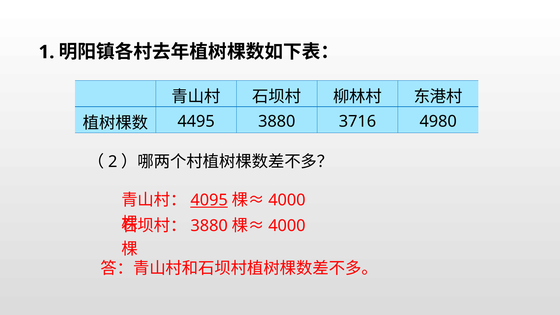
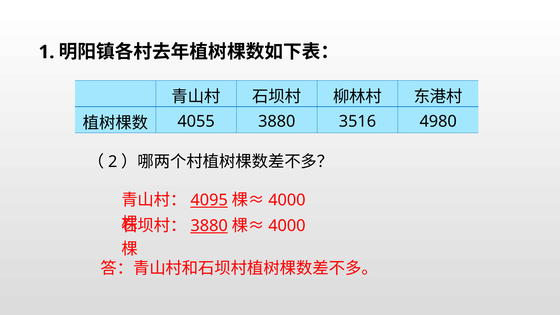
4495: 4495 -> 4055
3716: 3716 -> 3516
3880 at (209, 226) underline: none -> present
